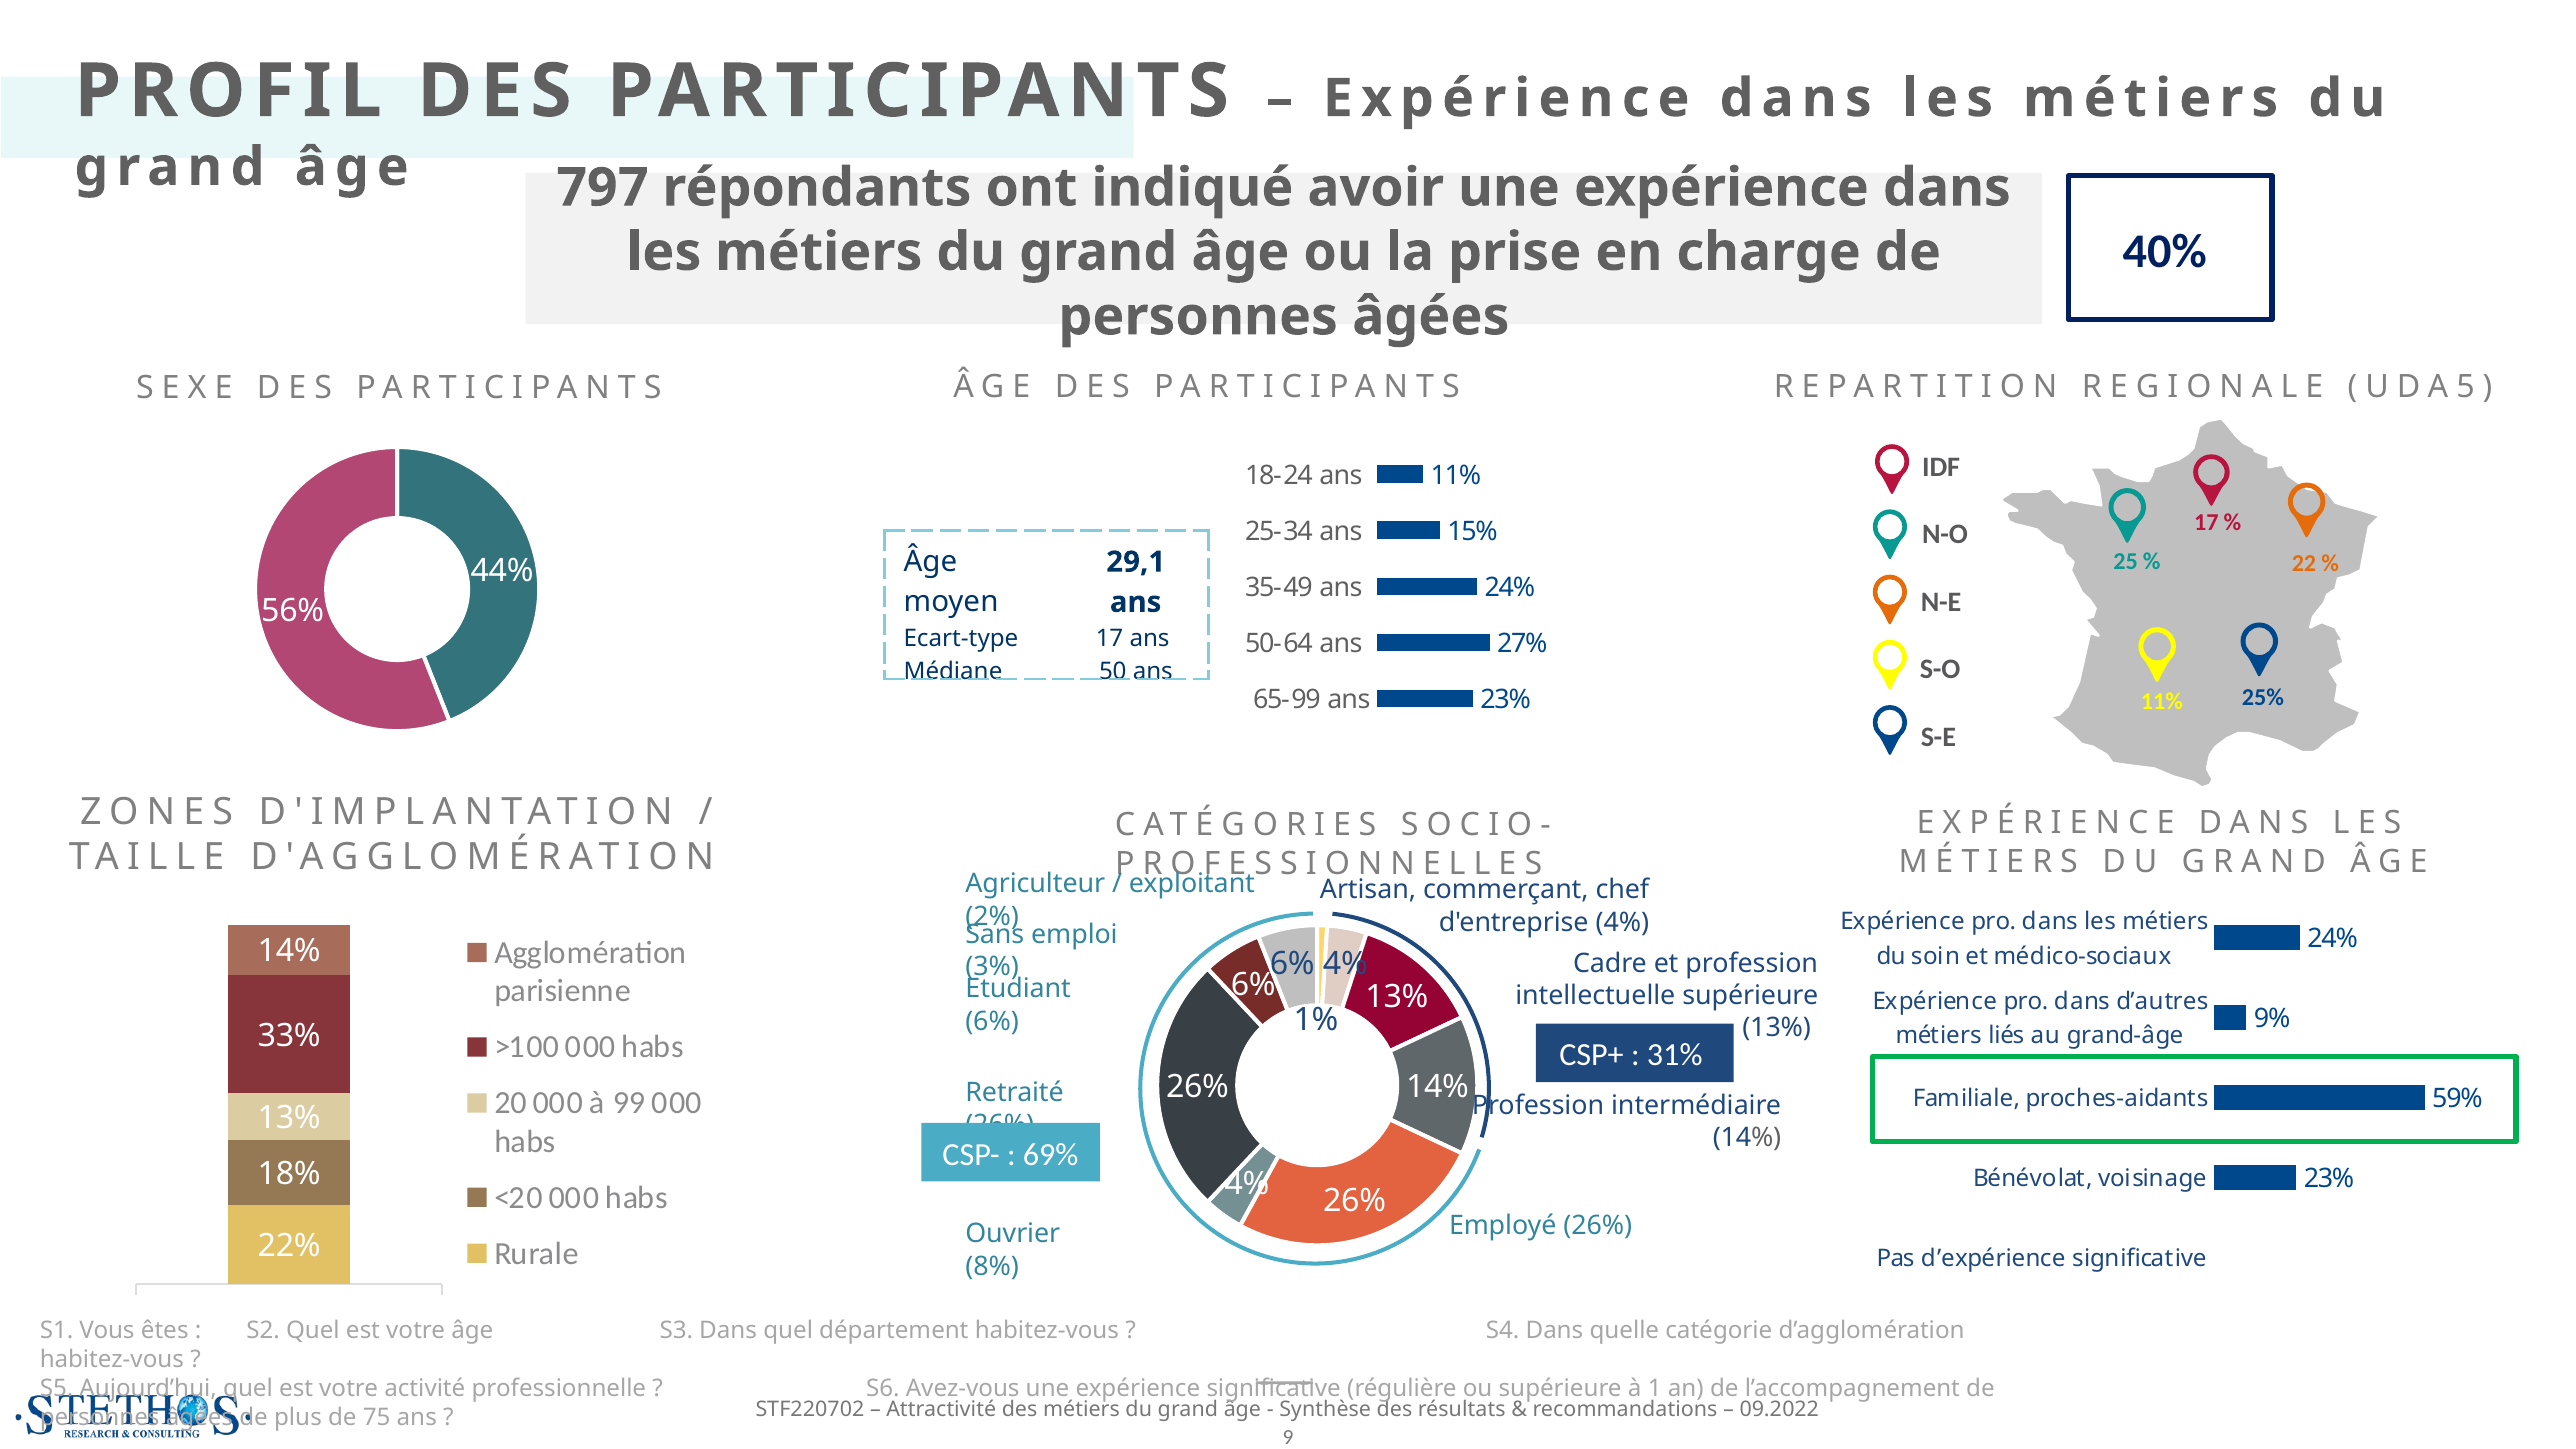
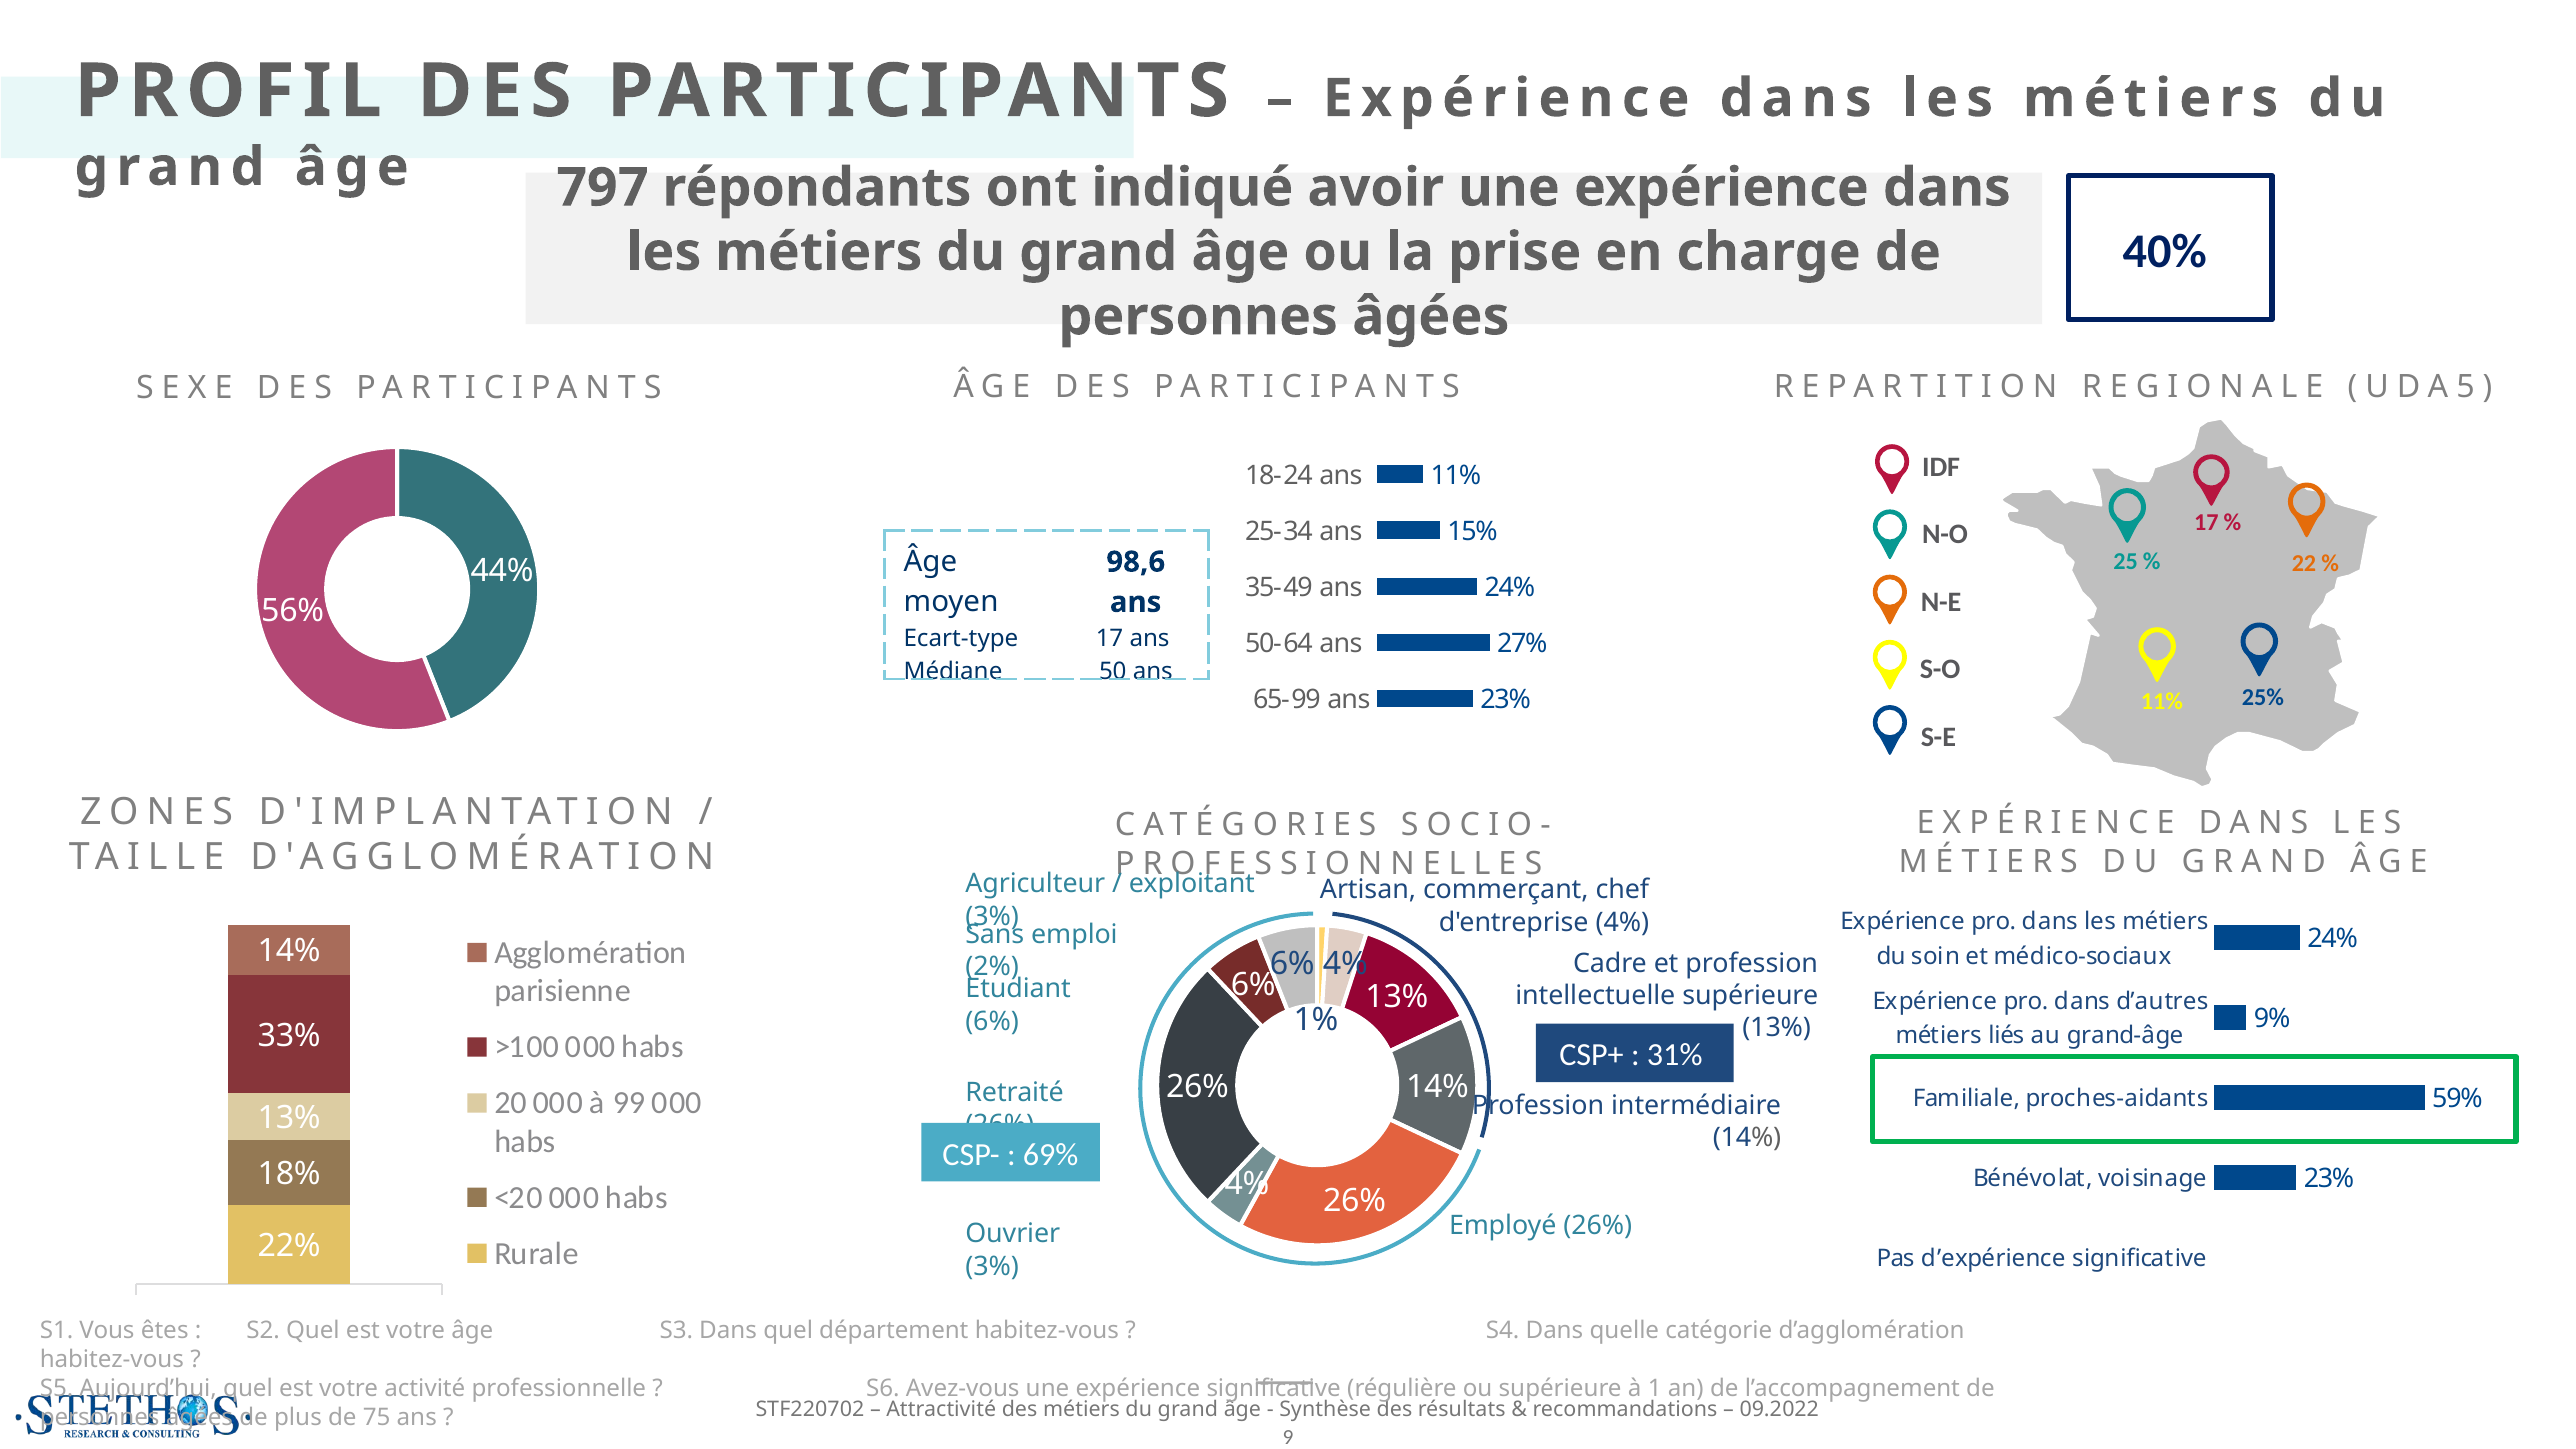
29,1: 29,1 -> 98,6
2% at (992, 916): 2% -> 3%
3%: 3% -> 2%
8% at (992, 1266): 8% -> 3%
